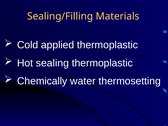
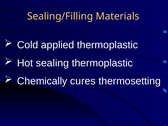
water: water -> cures
